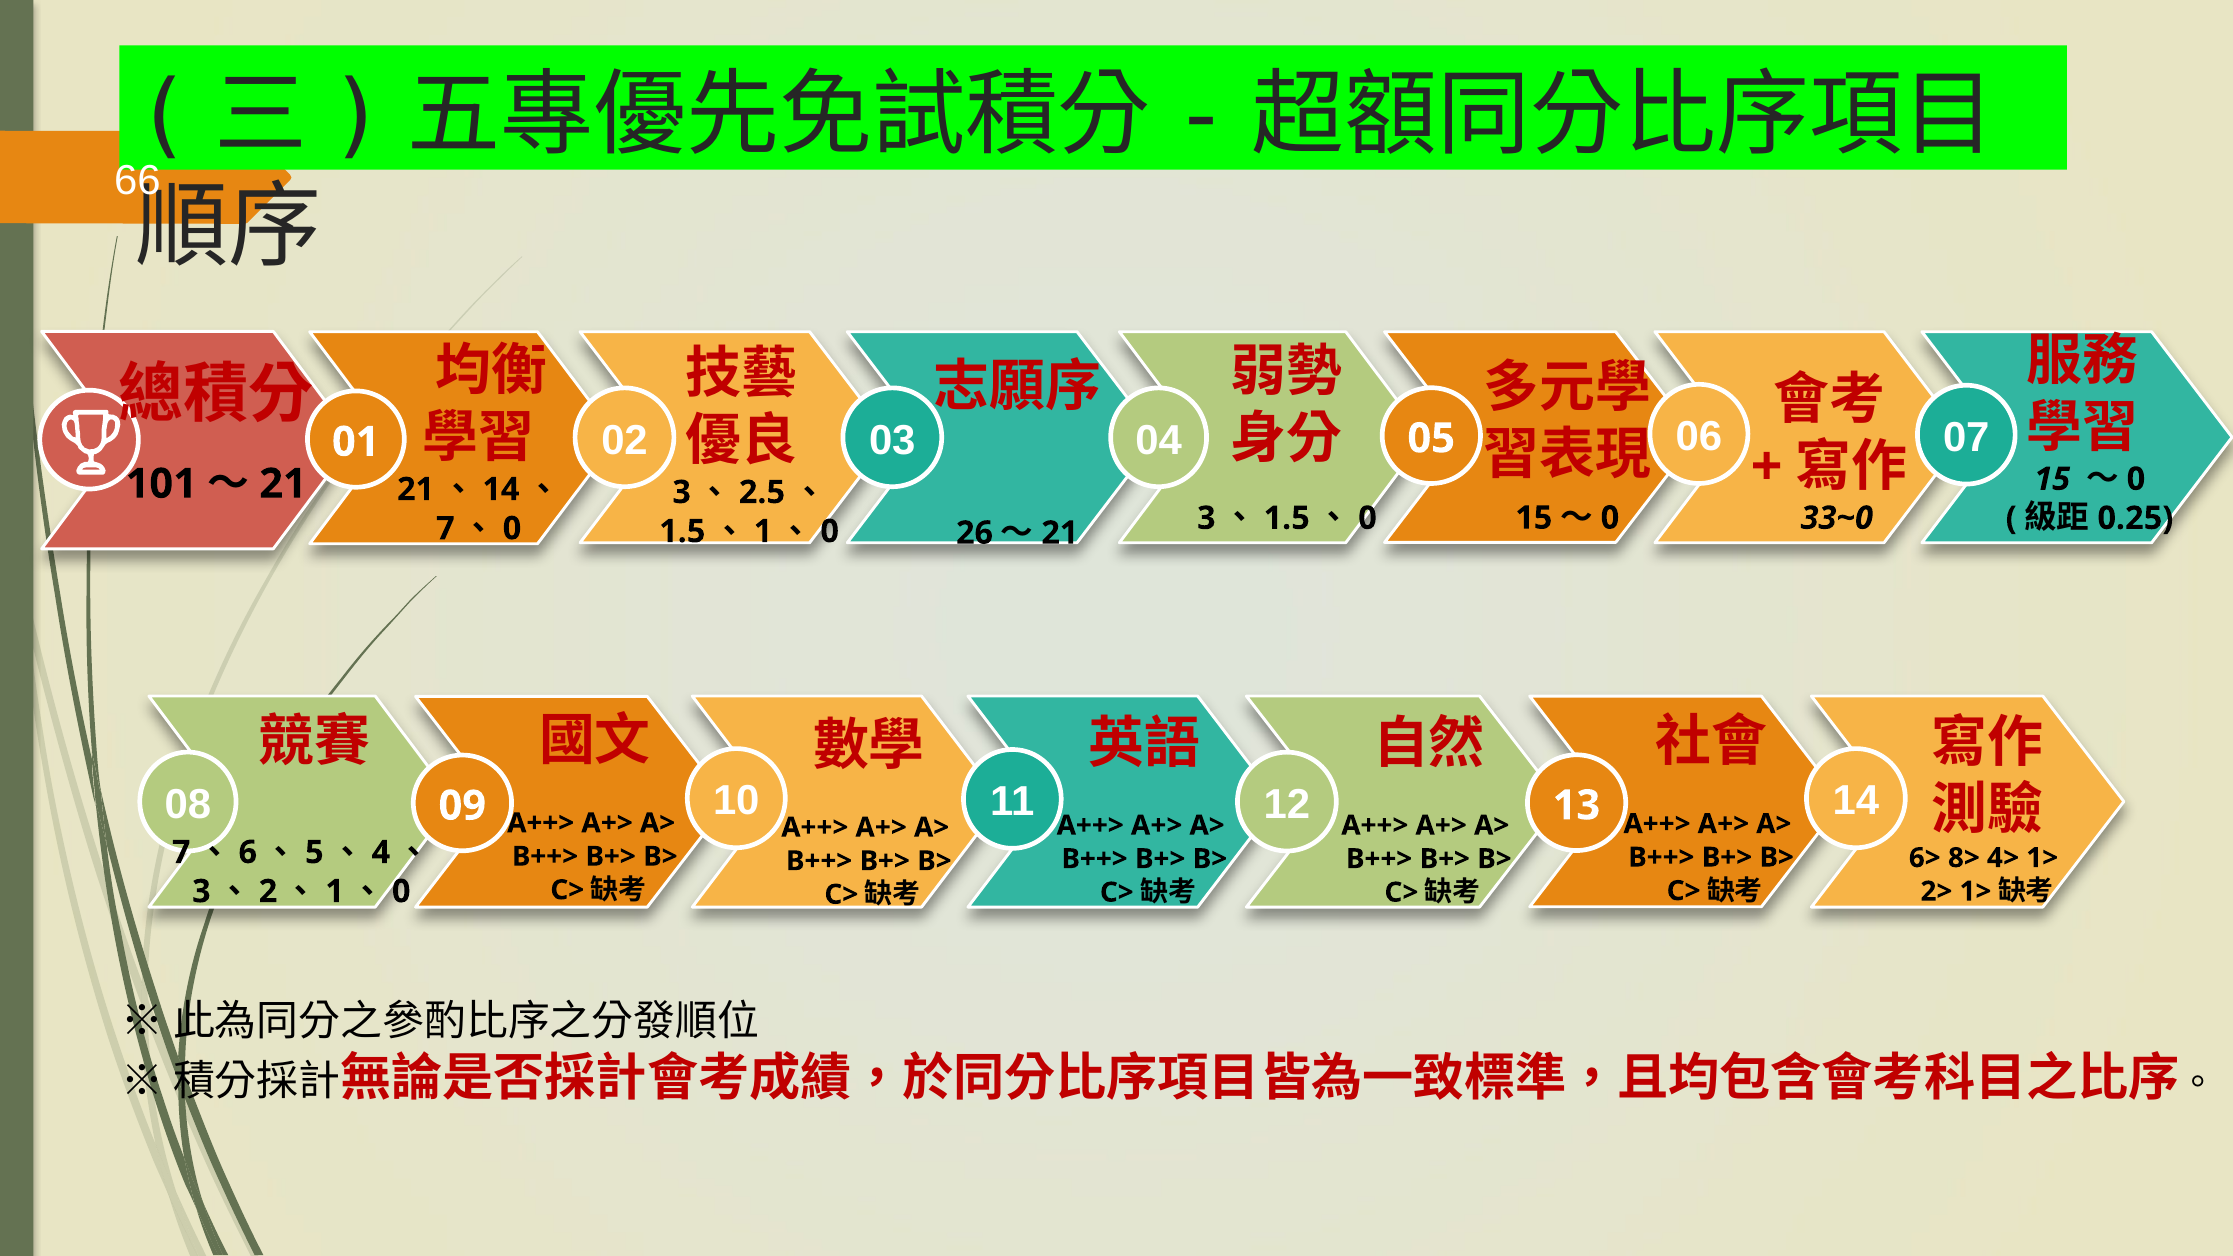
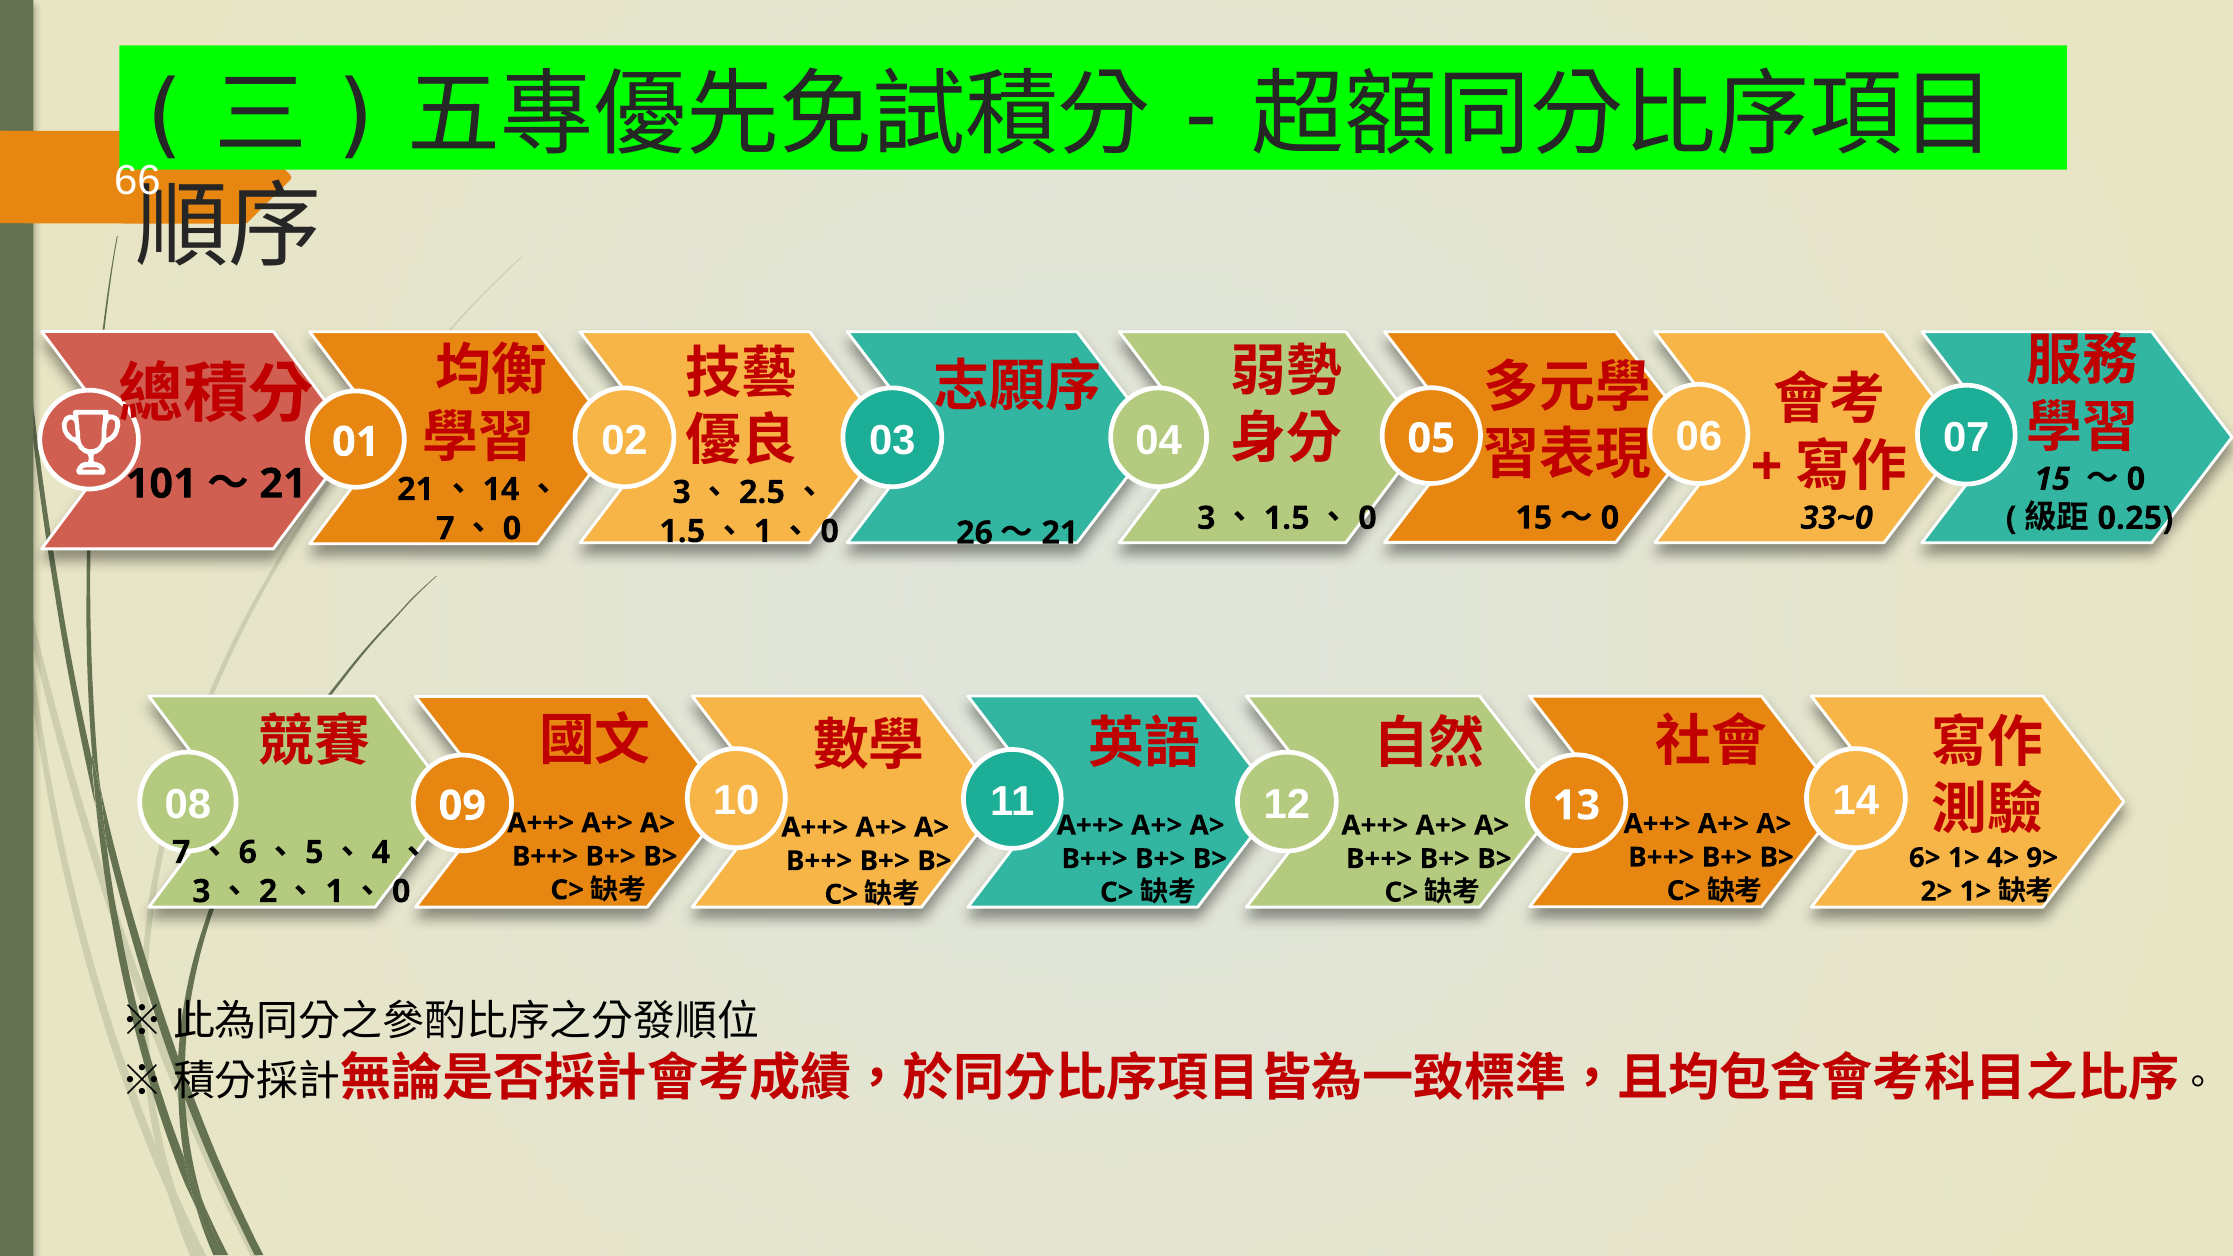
6> 8>: 8> -> 1>
4> 1>: 1> -> 9>
